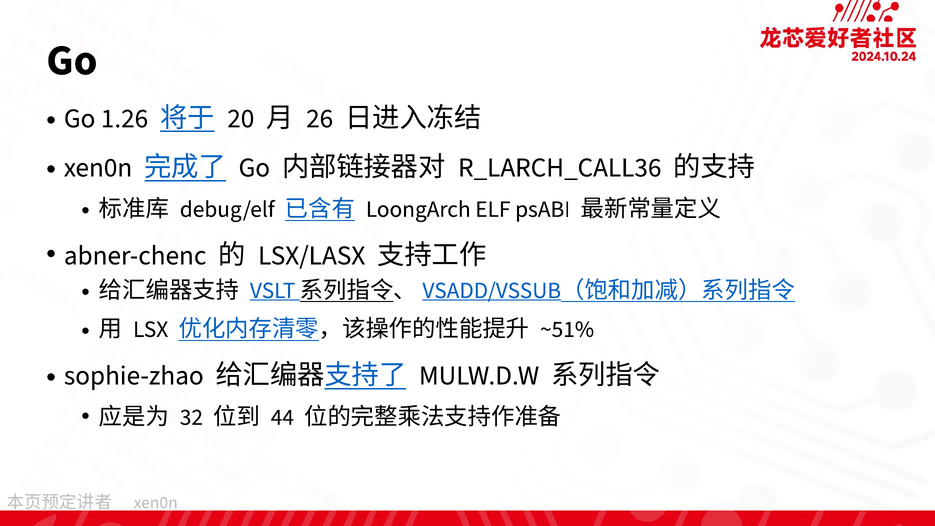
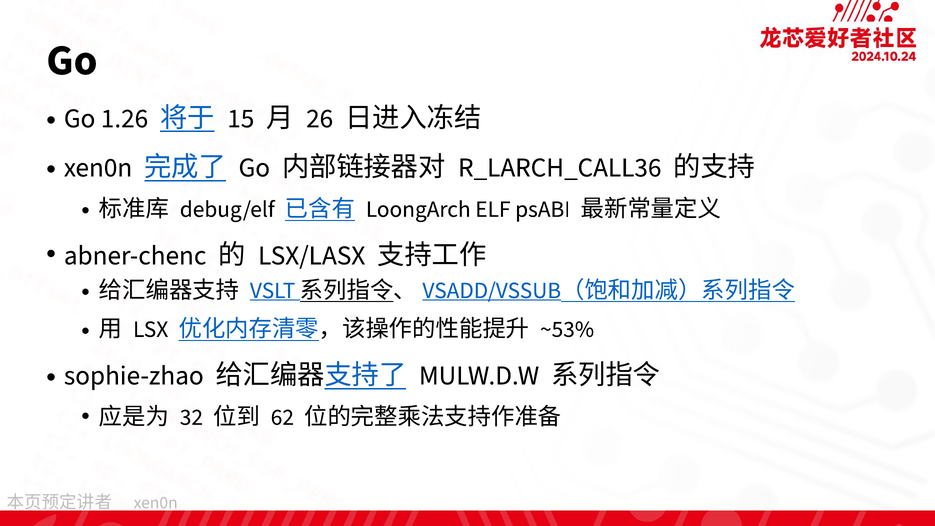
20: 20 -> 15
~51%: ~51% -> ~53%
44: 44 -> 62
